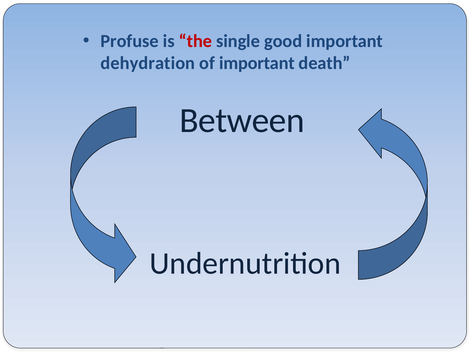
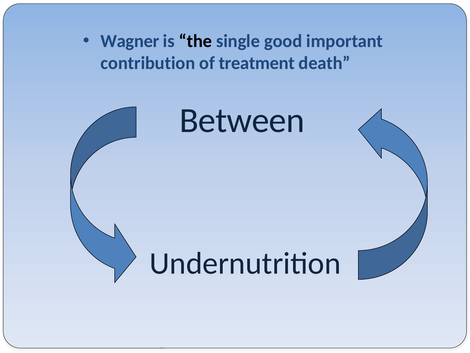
Profuse: Profuse -> Wagner
the colour: red -> black
dehydration: dehydration -> contribution
of important: important -> treatment
